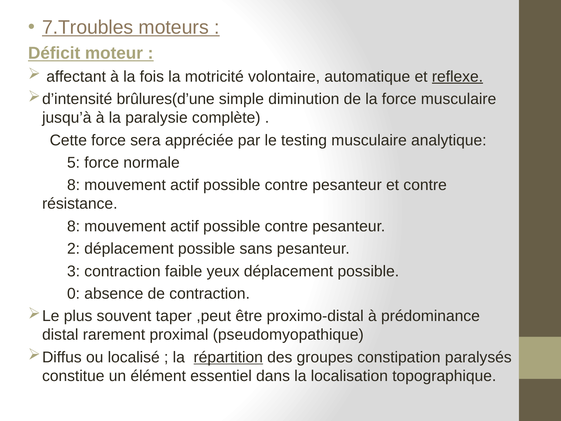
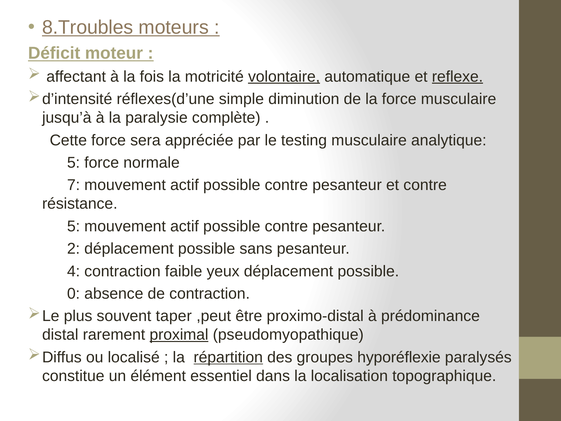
7.Troubles: 7.Troubles -> 8.Troubles
volontaire underline: none -> present
brûlures(d’une: brûlures(d’une -> réflexes(d’une
8 at (74, 185): 8 -> 7
8 at (74, 226): 8 -> 5
3: 3 -> 4
proximal underline: none -> present
constipation: constipation -> hyporéflexie
